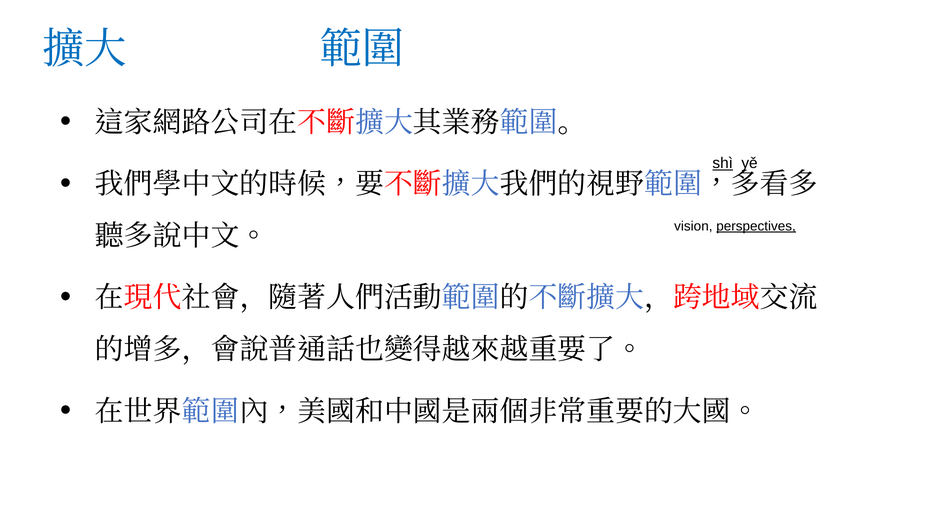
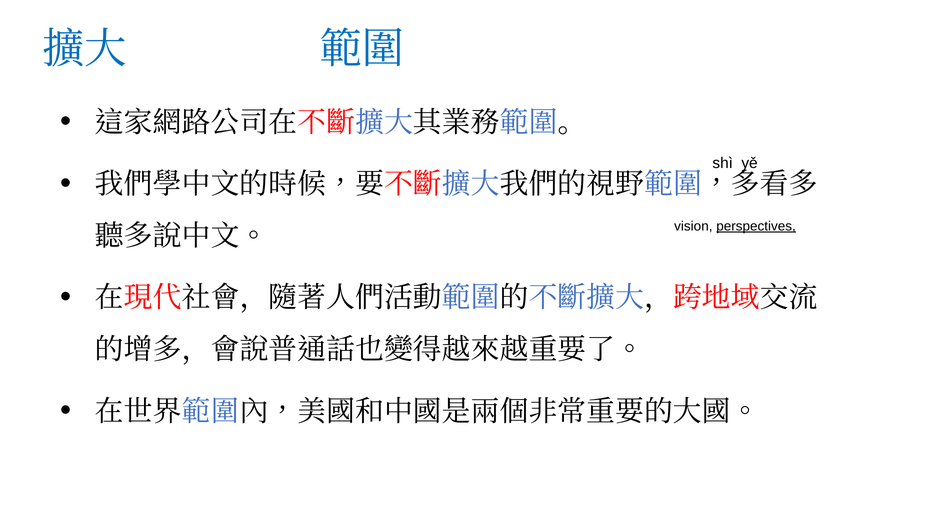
shì underline: present -> none
